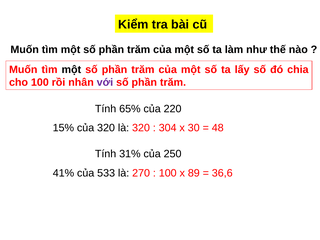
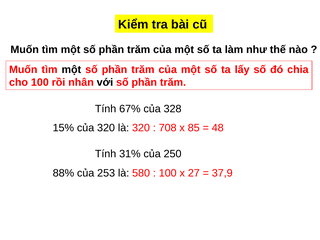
với colour: purple -> black
65%: 65% -> 67%
220: 220 -> 328
304: 304 -> 708
30: 30 -> 85
41%: 41% -> 88%
533: 533 -> 253
270: 270 -> 580
89: 89 -> 27
36,6: 36,6 -> 37,9
